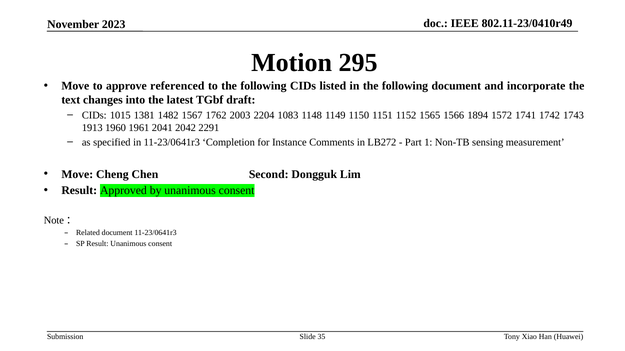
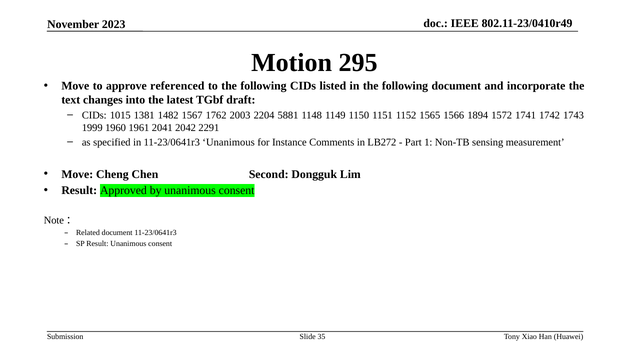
1083: 1083 -> 5881
1913: 1913 -> 1999
11-23/0641r3 Completion: Completion -> Unanimous
